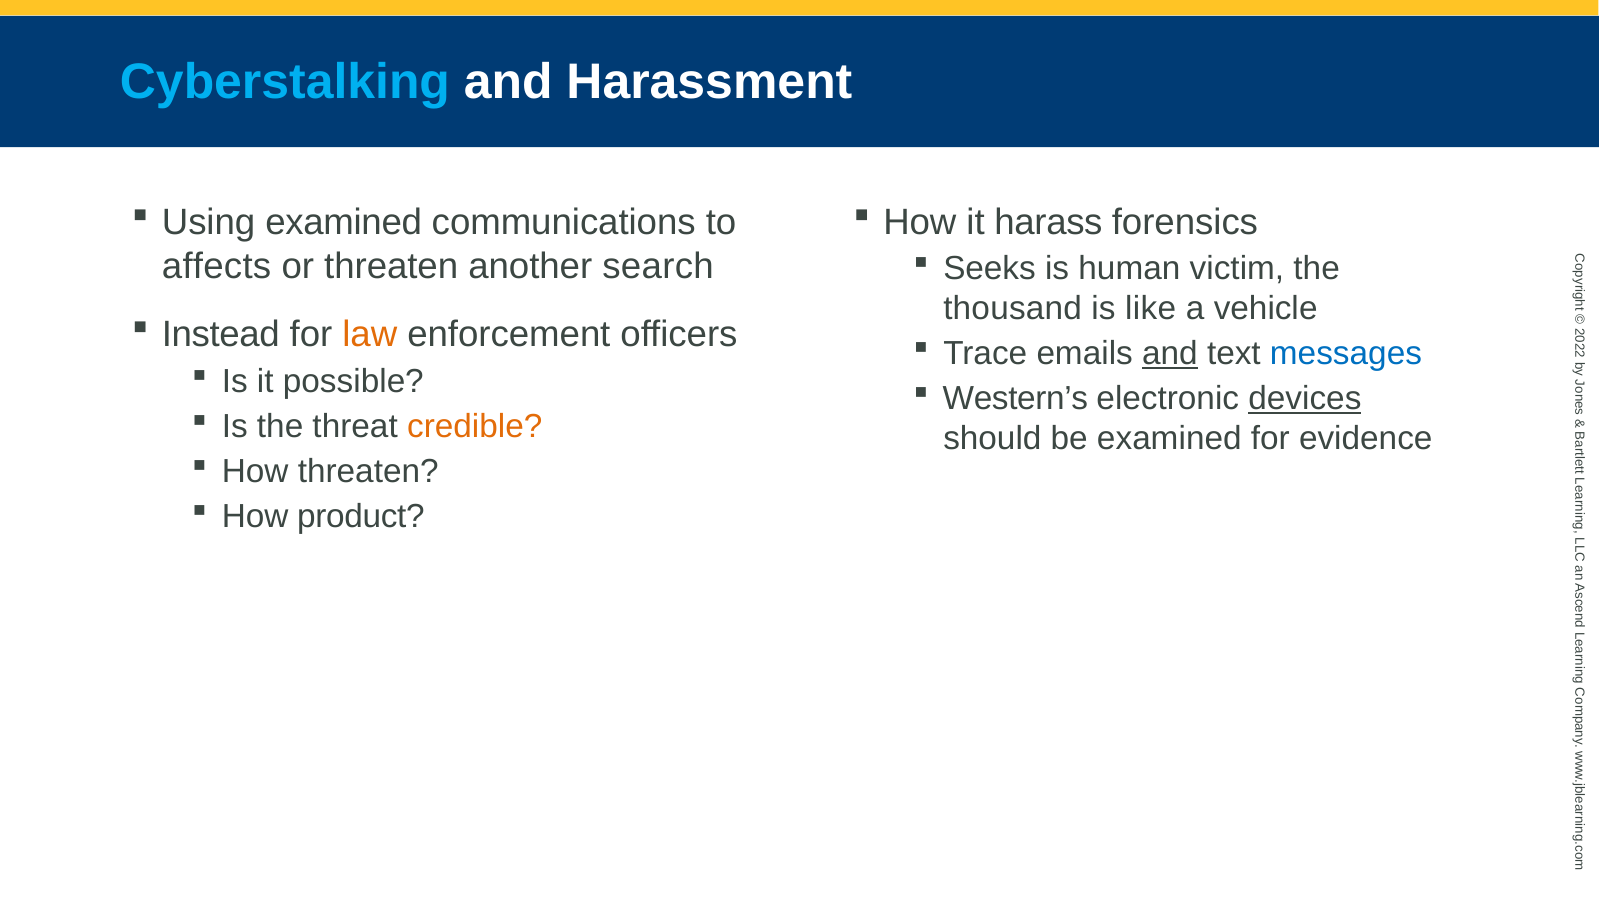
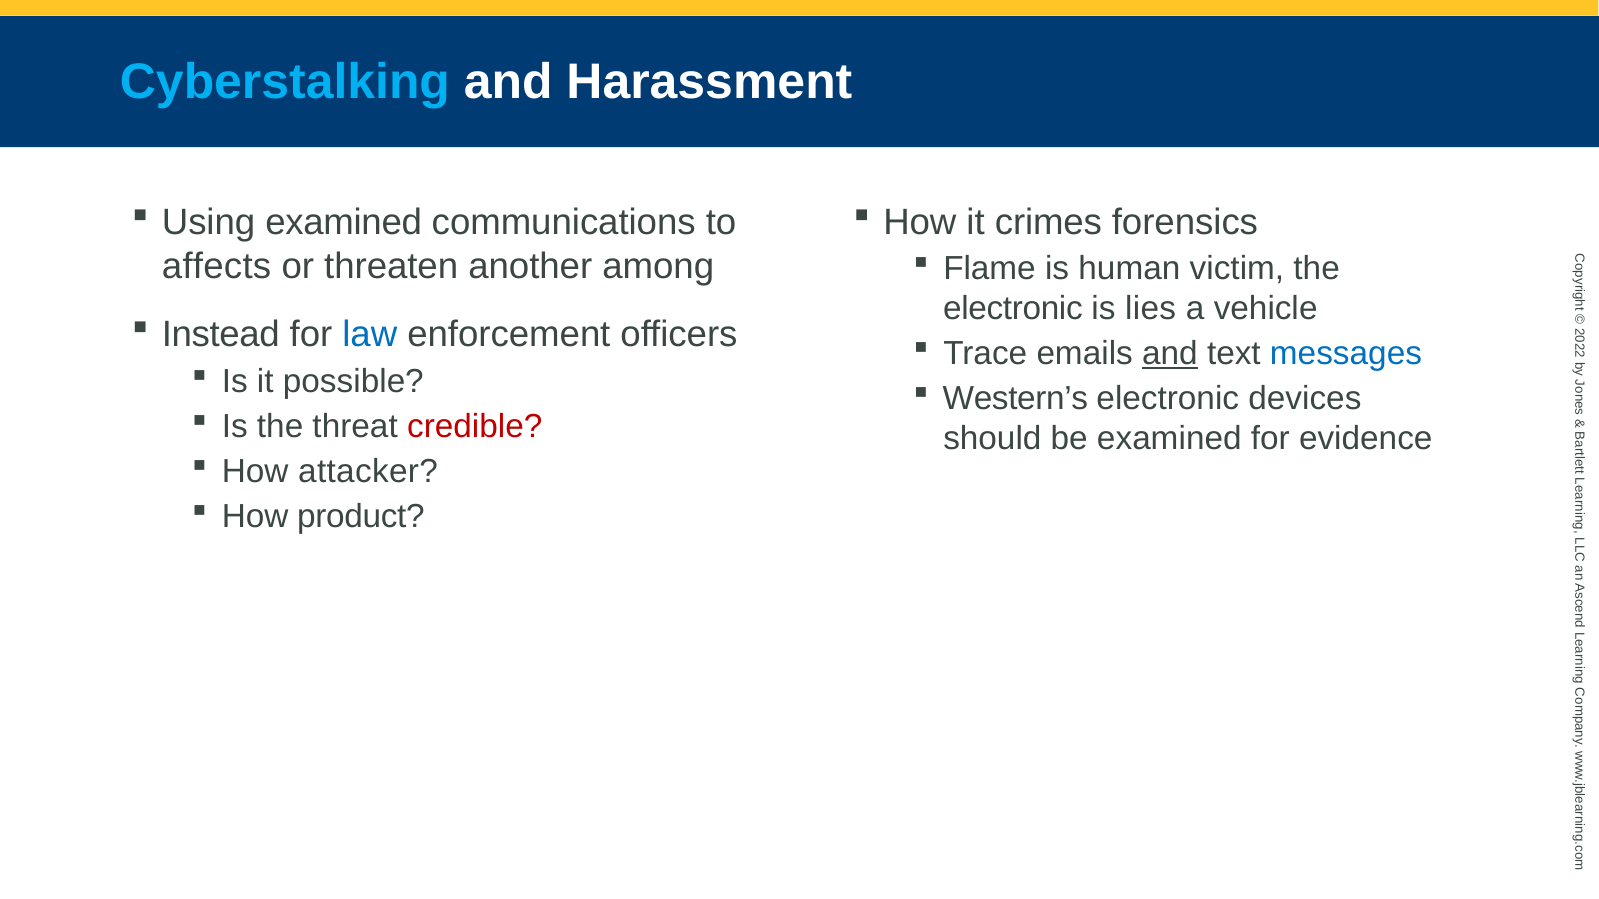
harass: harass -> crimes
search: search -> among
Seeks: Seeks -> Flame
thousand at (1013, 309): thousand -> electronic
like: like -> lies
law colour: orange -> blue
devices underline: present -> none
credible colour: orange -> red
How threaten: threaten -> attacker
